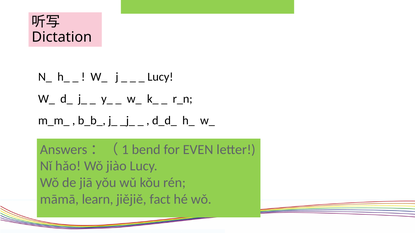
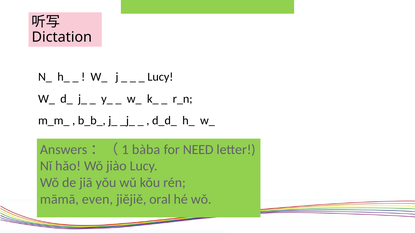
Answers：（1 bend: bend -> bàba
EVEN: EVEN -> NEED
learn: learn -> even
fact: fact -> oral
